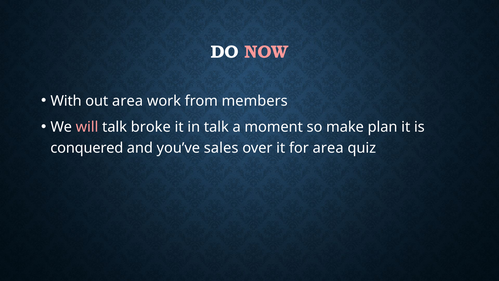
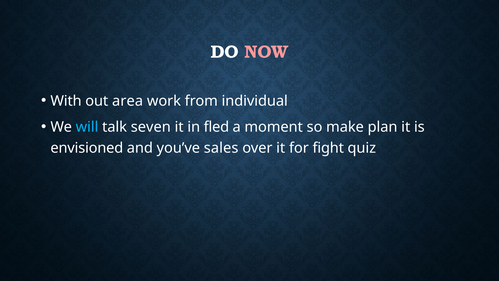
members: members -> individual
will colour: pink -> light blue
broke: broke -> seven
in talk: talk -> fled
conquered: conquered -> envisioned
for area: area -> fight
